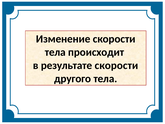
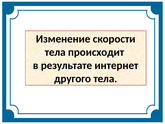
результате скорости: скорости -> интернет
